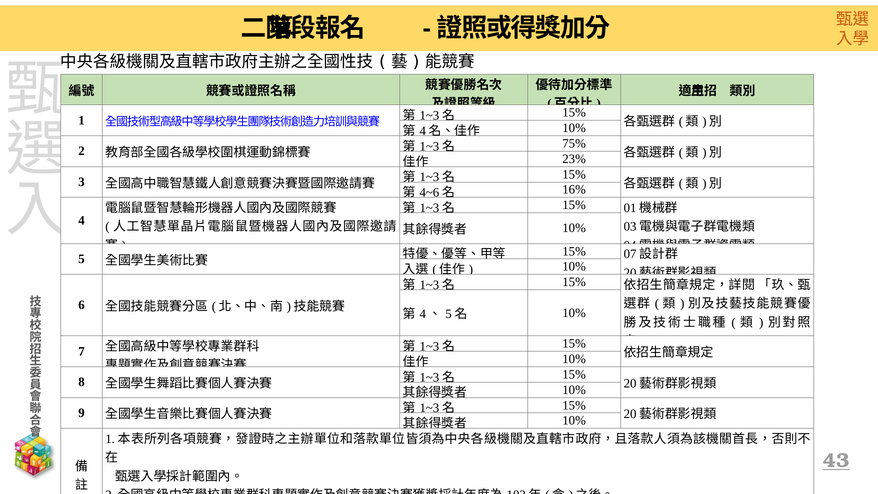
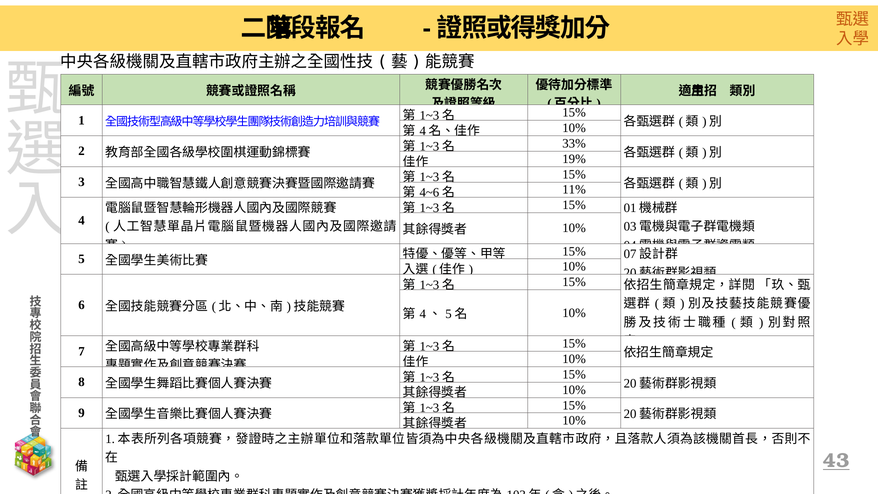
75%: 75% -> 33%
23%: 23% -> 19%
16%: 16% -> 11%
